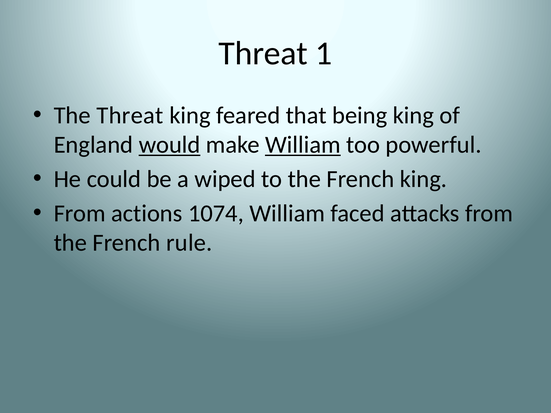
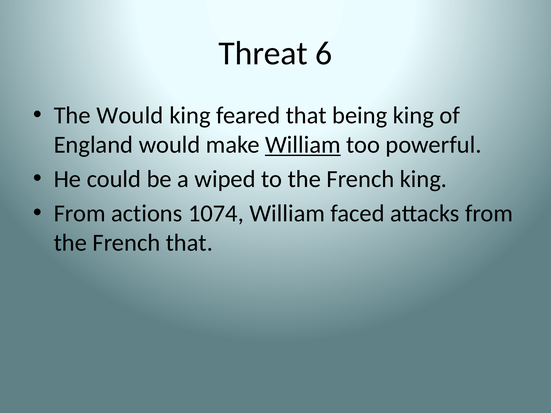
1: 1 -> 6
The Threat: Threat -> Would
would at (169, 145) underline: present -> none
French rule: rule -> that
